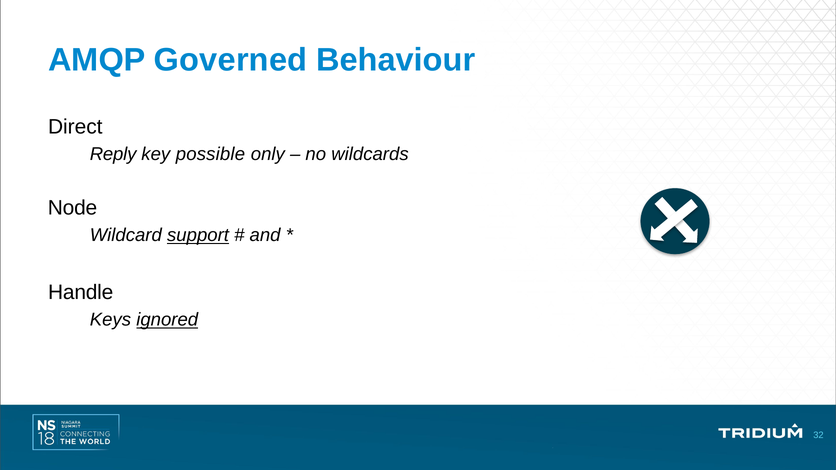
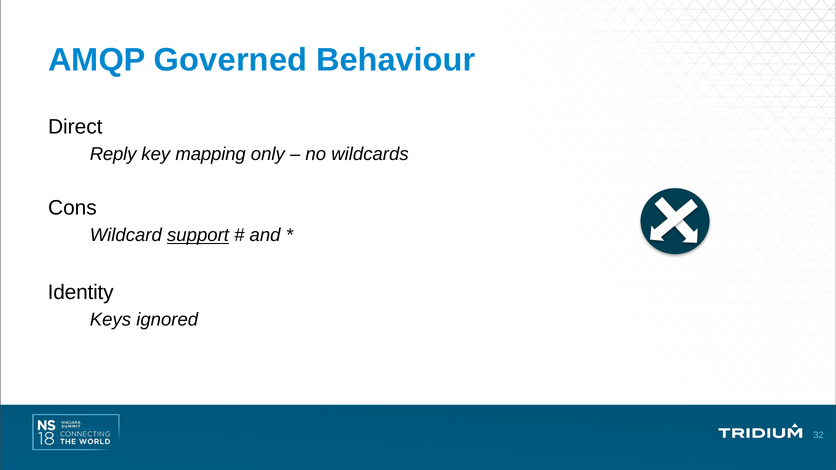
possible: possible -> mapping
Node: Node -> Cons
Handle: Handle -> Identity
ignored underline: present -> none
